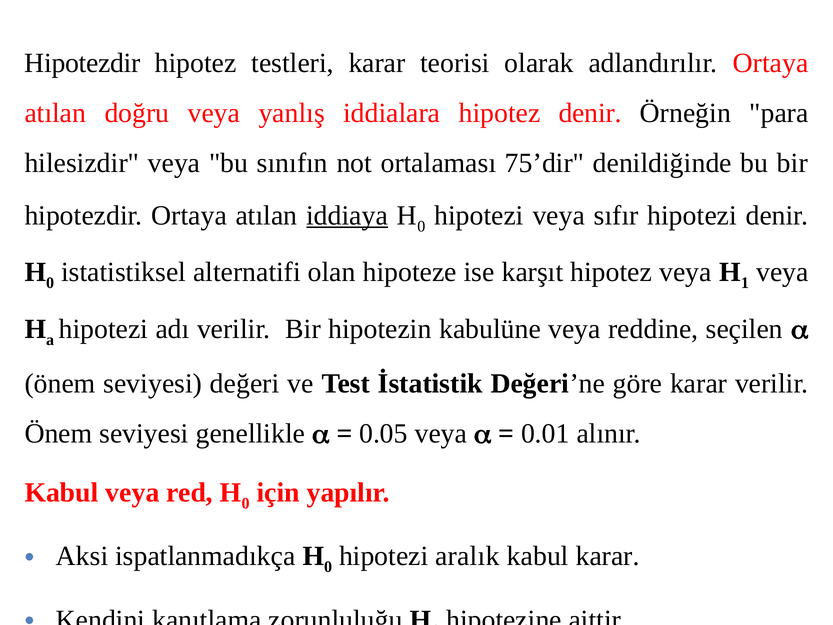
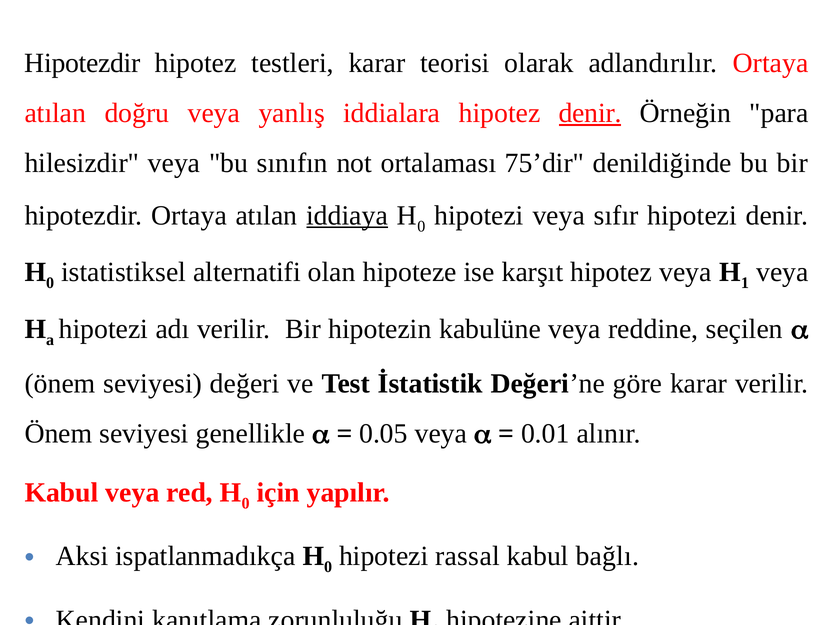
denir at (590, 113) underline: none -> present
aralık: aralık -> rassal
kabul karar: karar -> bağlı
